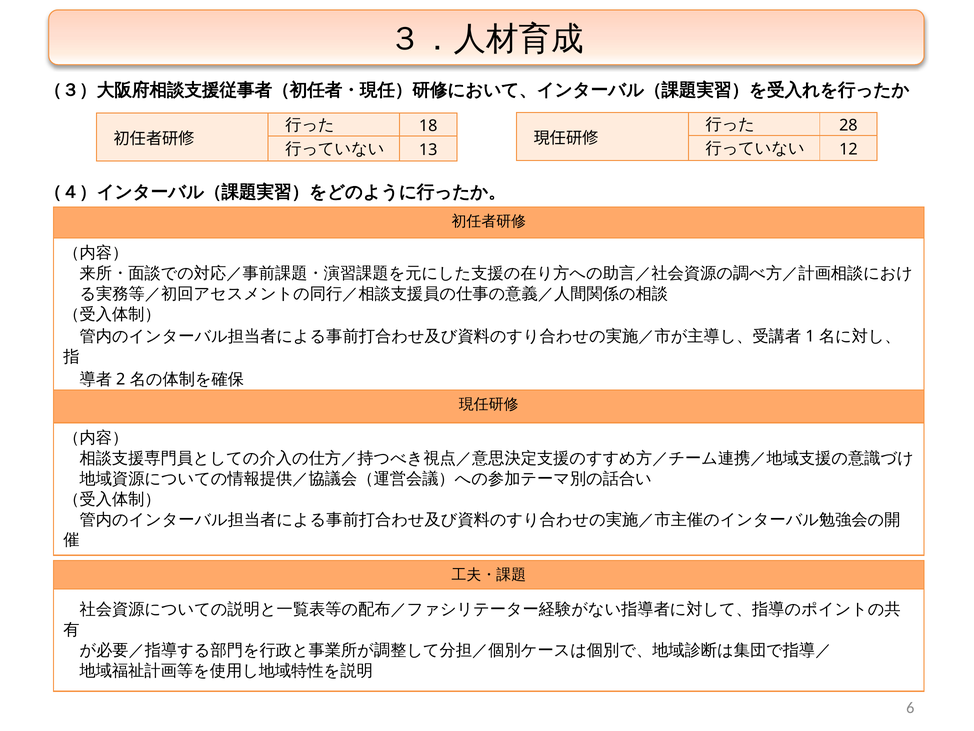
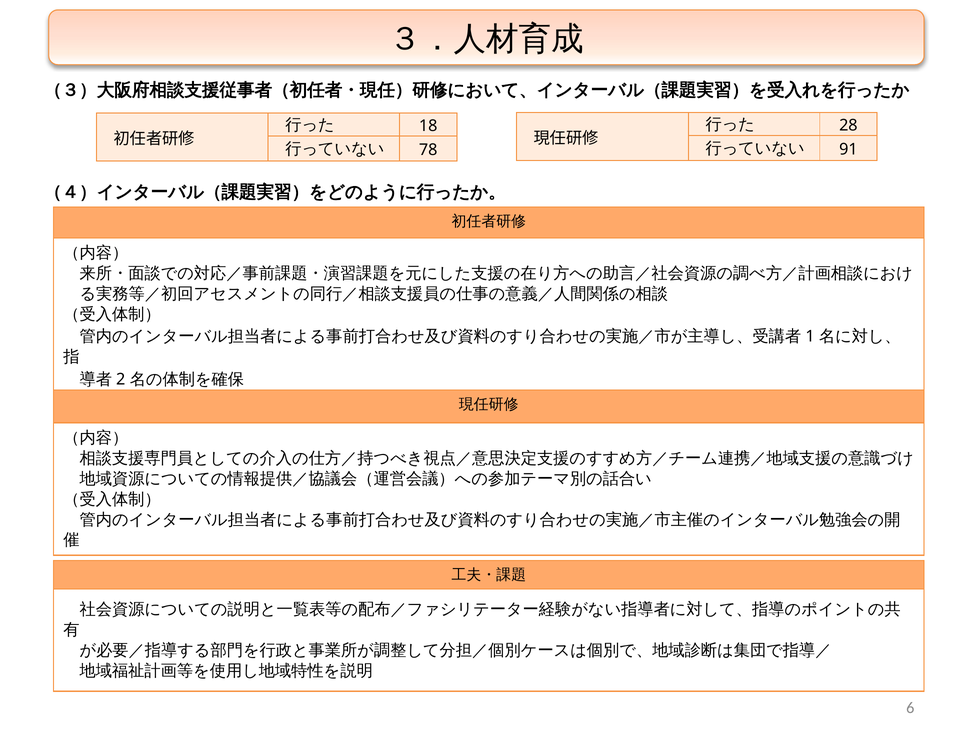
12: 12 -> 91
13: 13 -> 78
